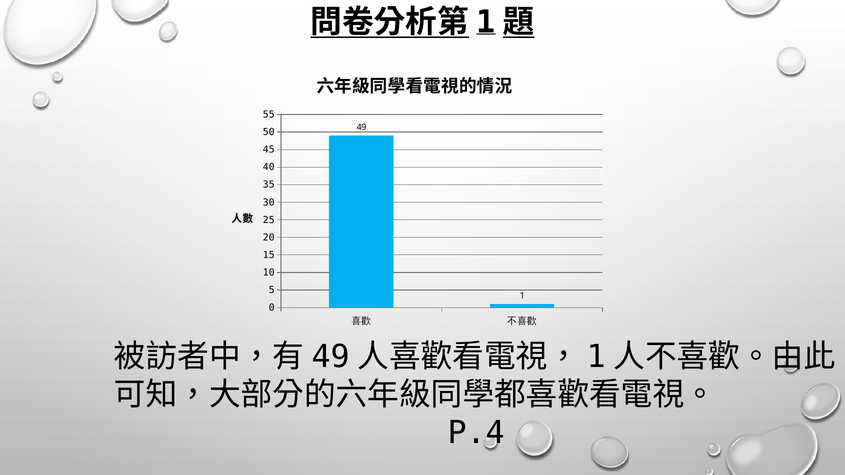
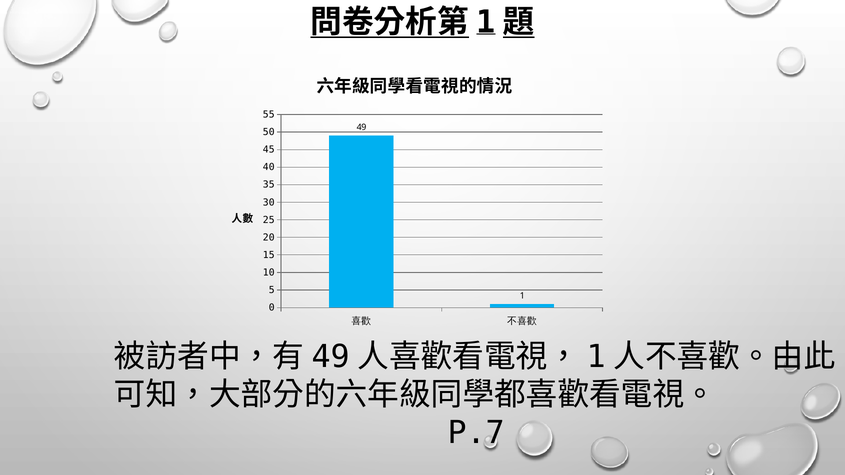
P.4: P.4 -> P.7
